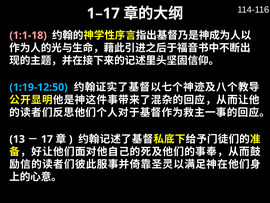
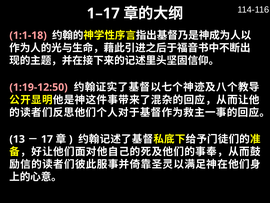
1:19-12:50 colour: light blue -> pink
